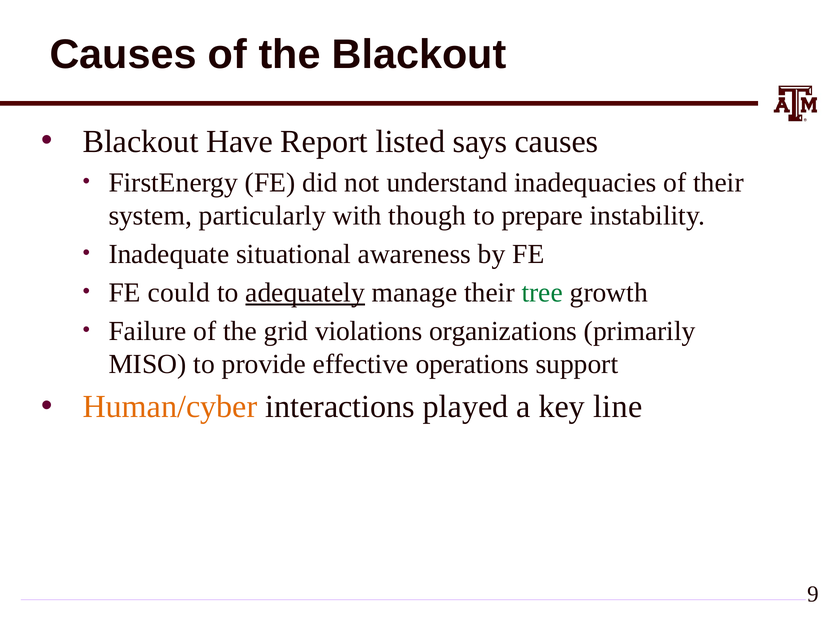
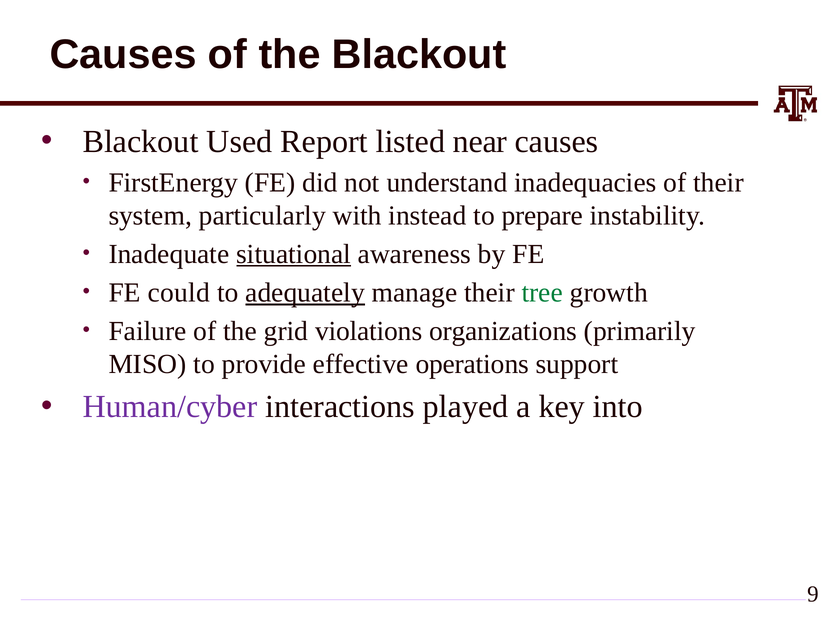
Have: Have -> Used
says: says -> near
though: though -> instead
situational underline: none -> present
Human/cyber colour: orange -> purple
line: line -> into
